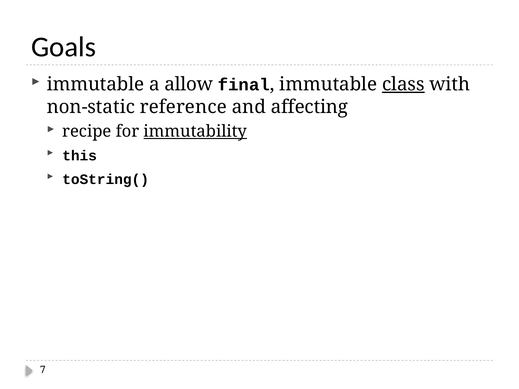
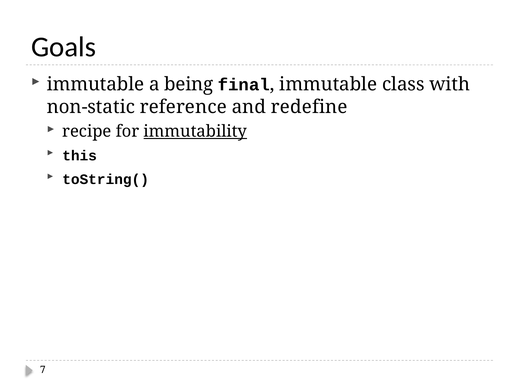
allow: allow -> being
class underline: present -> none
affecting: affecting -> redefine
